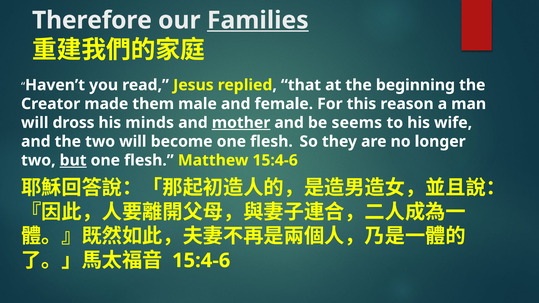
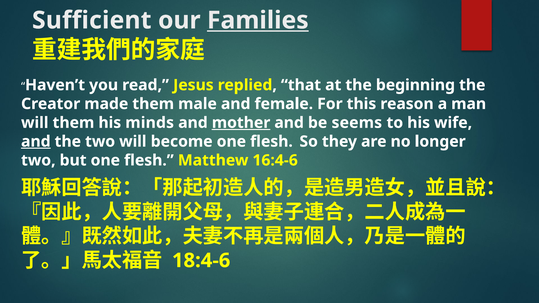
Therefore: Therefore -> Sufficient
will dross: dross -> them
and at (36, 142) underline: none -> present
but underline: present -> none
Matthew 15:4-6: 15:4-6 -> 16:4-6
15:4-6 at (201, 261): 15:4-6 -> 18:4-6
